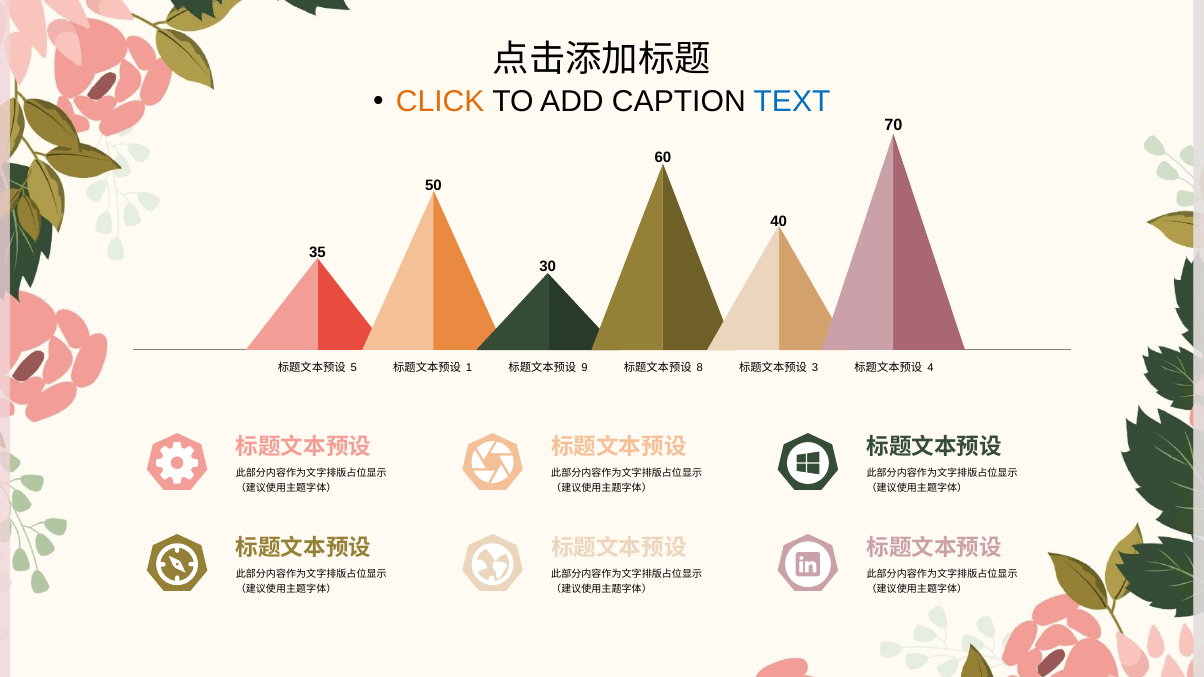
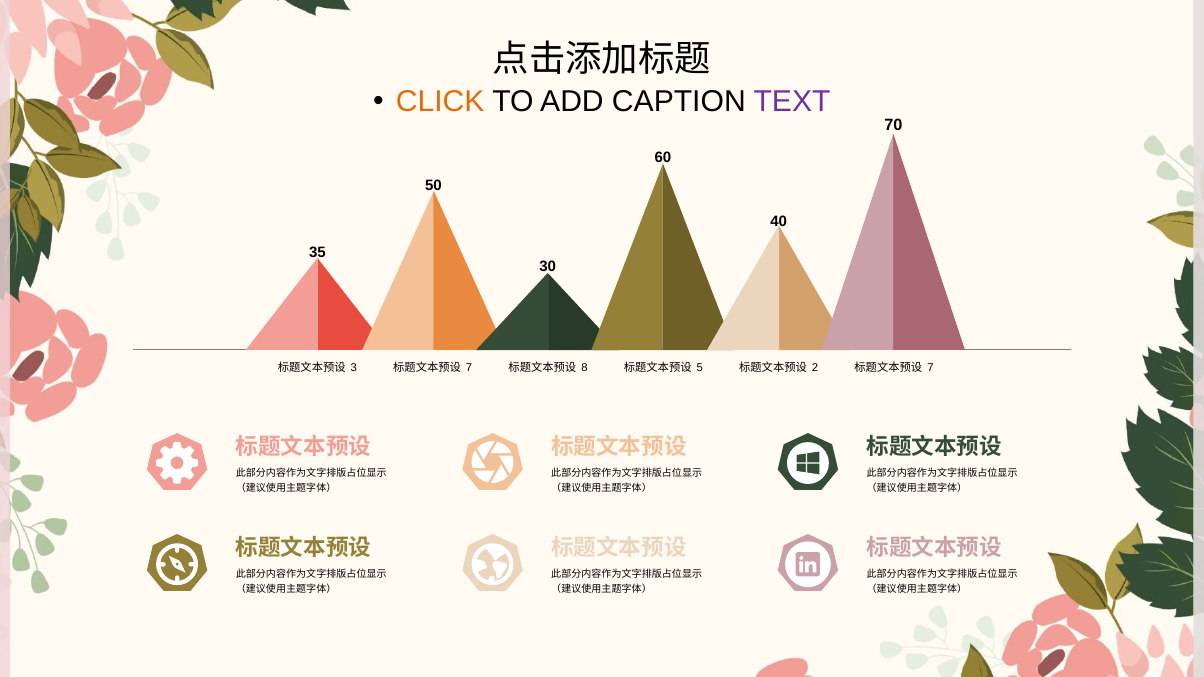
TEXT colour: blue -> purple
5: 5 -> 3
1 at (469, 368): 1 -> 7
9: 9 -> 8
8: 8 -> 5
3: 3 -> 2
4 at (930, 368): 4 -> 7
